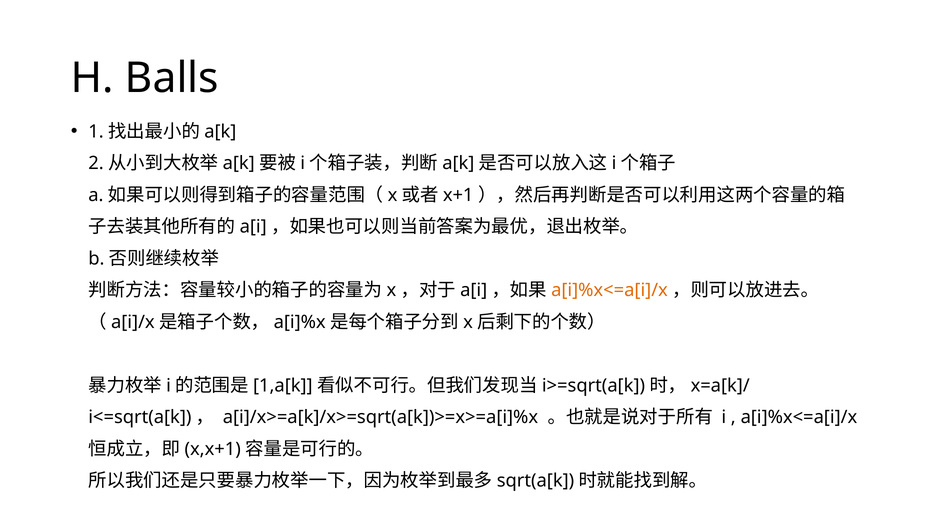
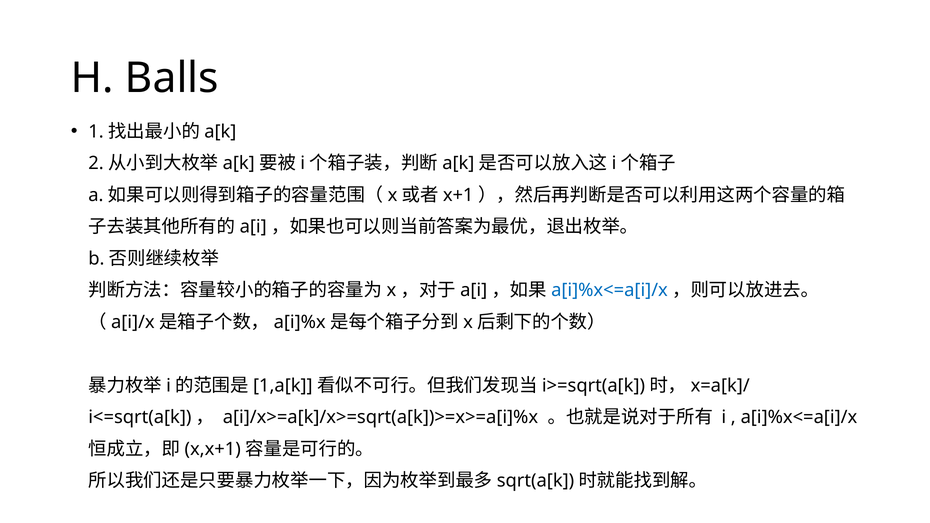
a[i]%x<=a[i]/x at (609, 290) colour: orange -> blue
